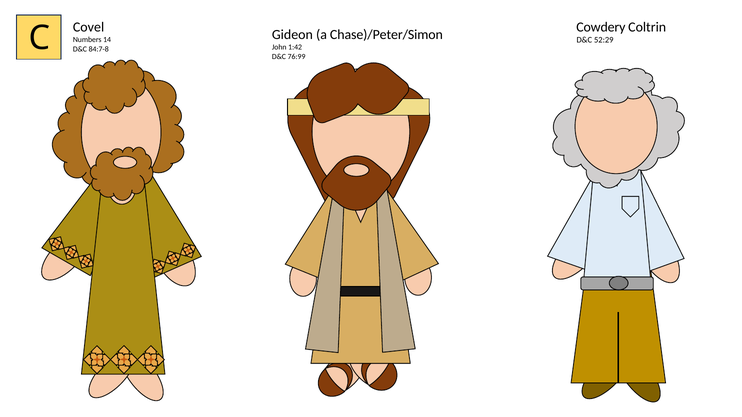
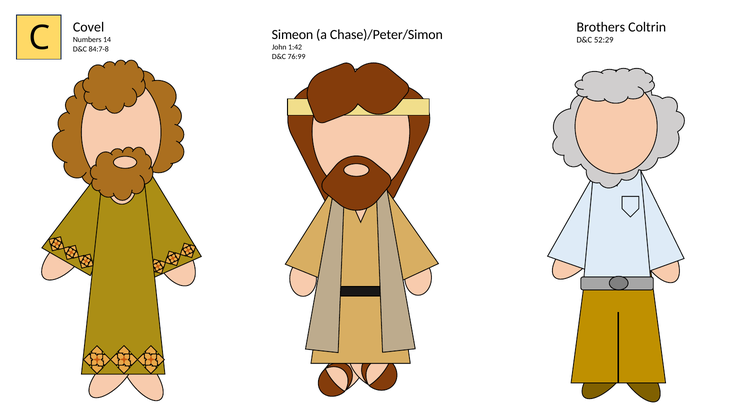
Cowdery: Cowdery -> Brothers
Gideon: Gideon -> Simeon
